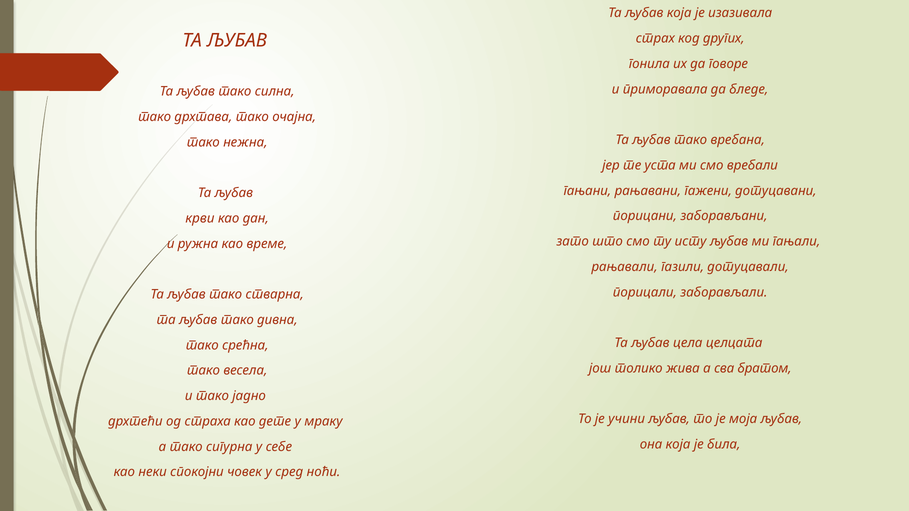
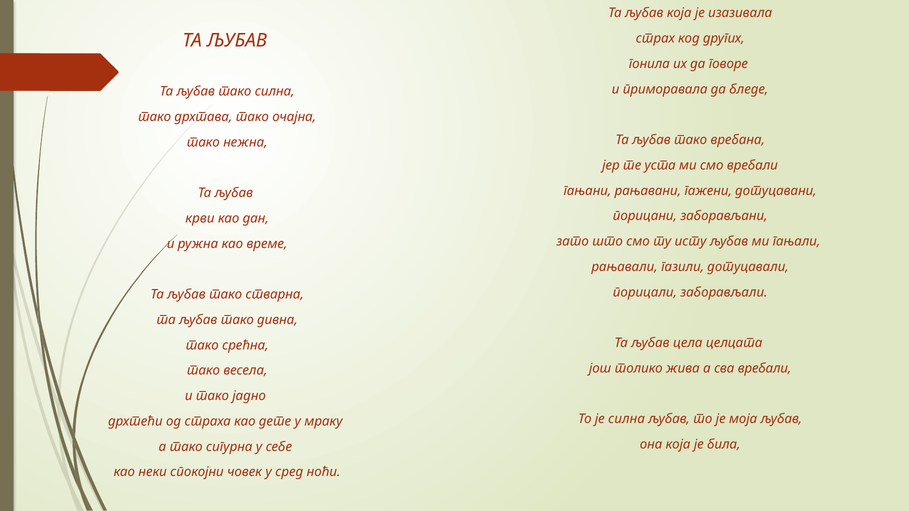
сва братом: братом -> вребали
је учини: учини -> силна
